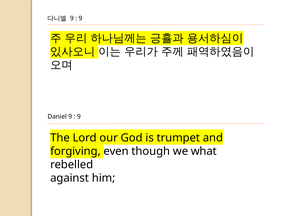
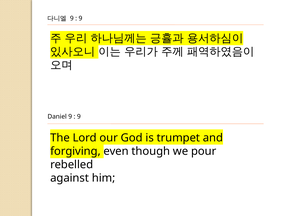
what: what -> pour
